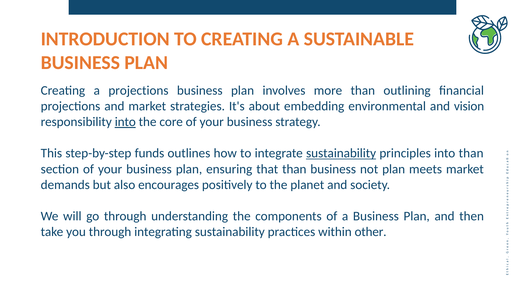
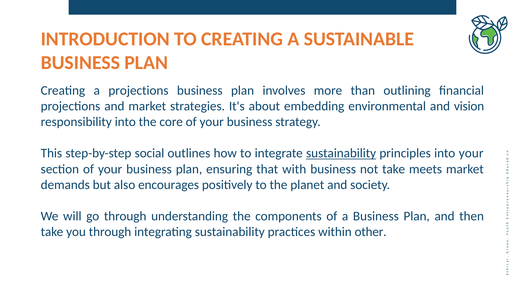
into at (125, 122) underline: present -> none
funds: funds -> social
into than: than -> your
that than: than -> with
not plan: plan -> take
